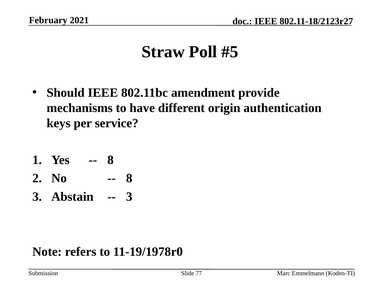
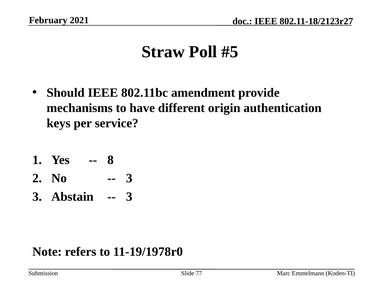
8 at (129, 178): 8 -> 3
